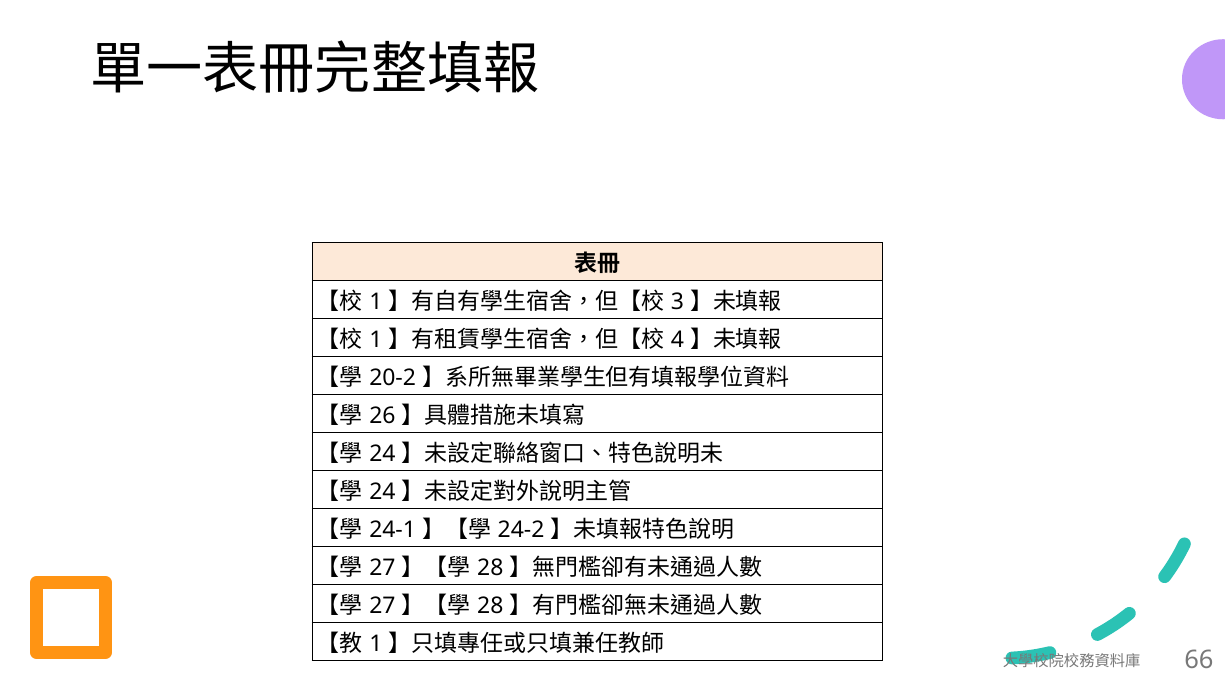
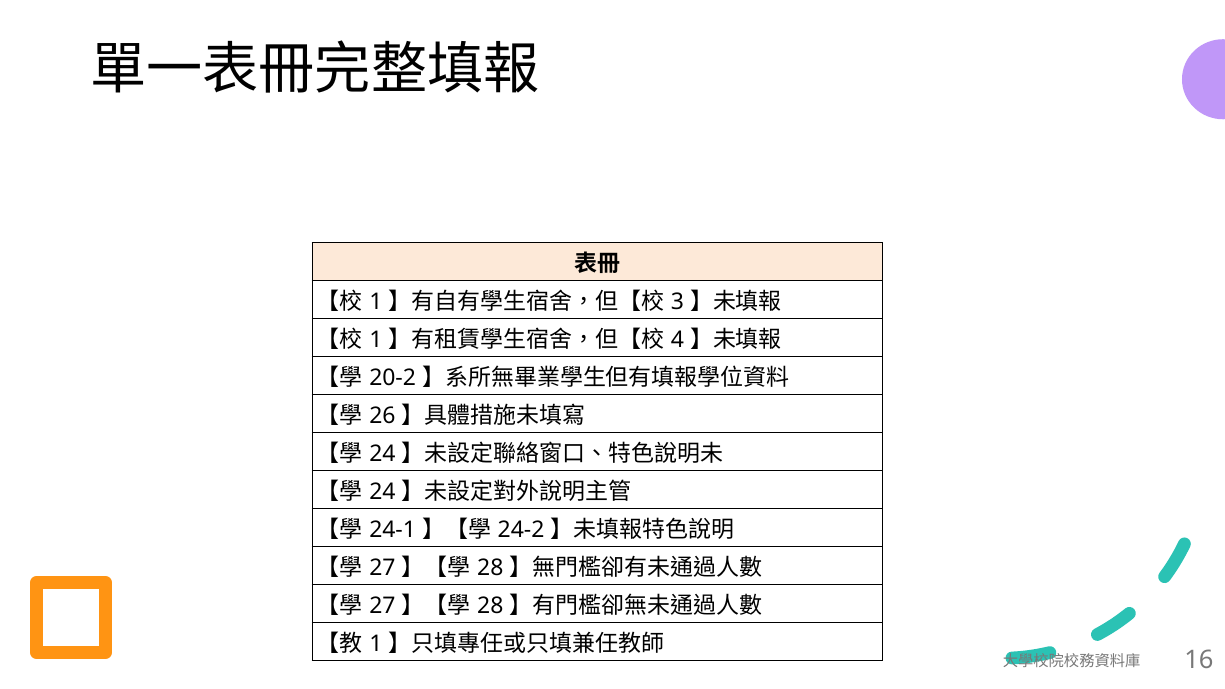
66: 66 -> 16
